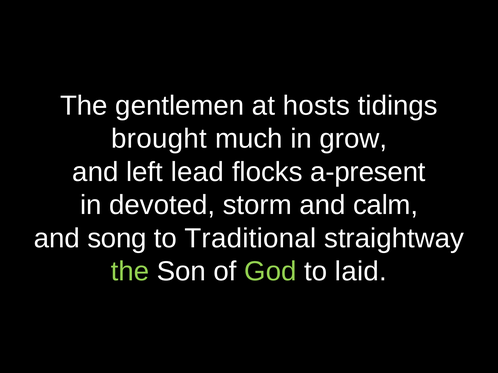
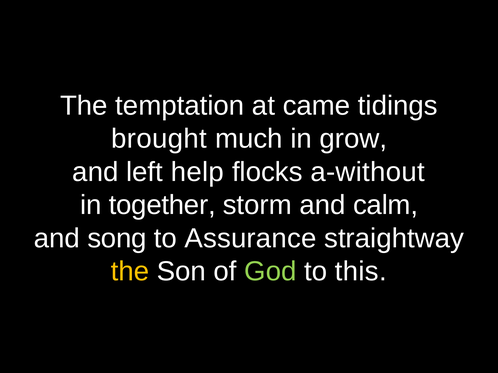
gentlemen: gentlemen -> temptation
hosts: hosts -> came
lead: lead -> help
a-present: a-present -> a-without
devoted: devoted -> together
Traditional: Traditional -> Assurance
the at (130, 272) colour: light green -> yellow
laid: laid -> this
